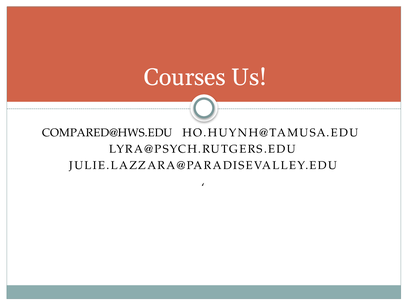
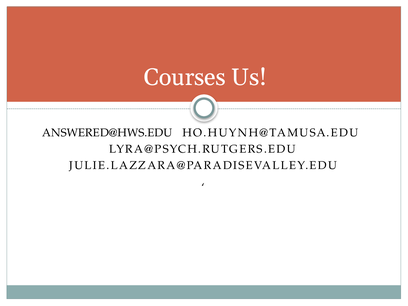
COMPARED@HWS.EDU: COMPARED@HWS.EDU -> ANSWERED@HWS.EDU
